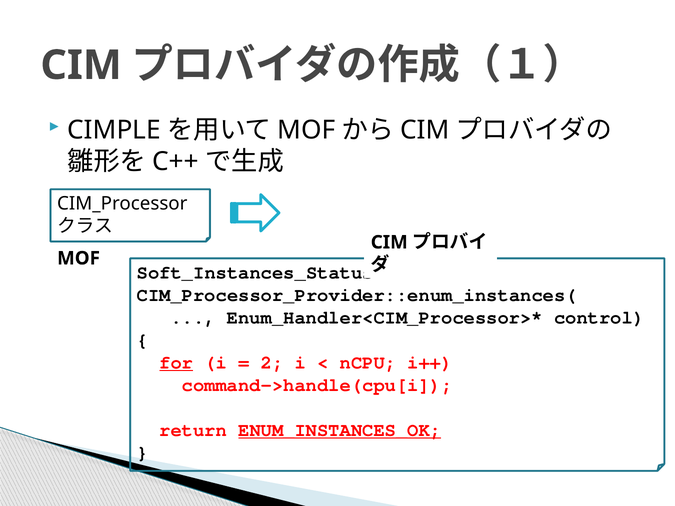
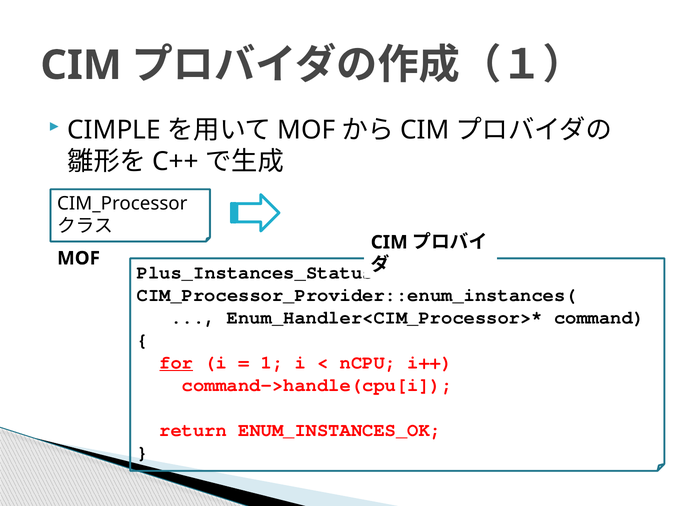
Soft_Instances_Status: Soft_Instances_Status -> Plus_Instances_Status
control: control -> command
2: 2 -> 1
ENUM_INSTANCES_OK underline: present -> none
